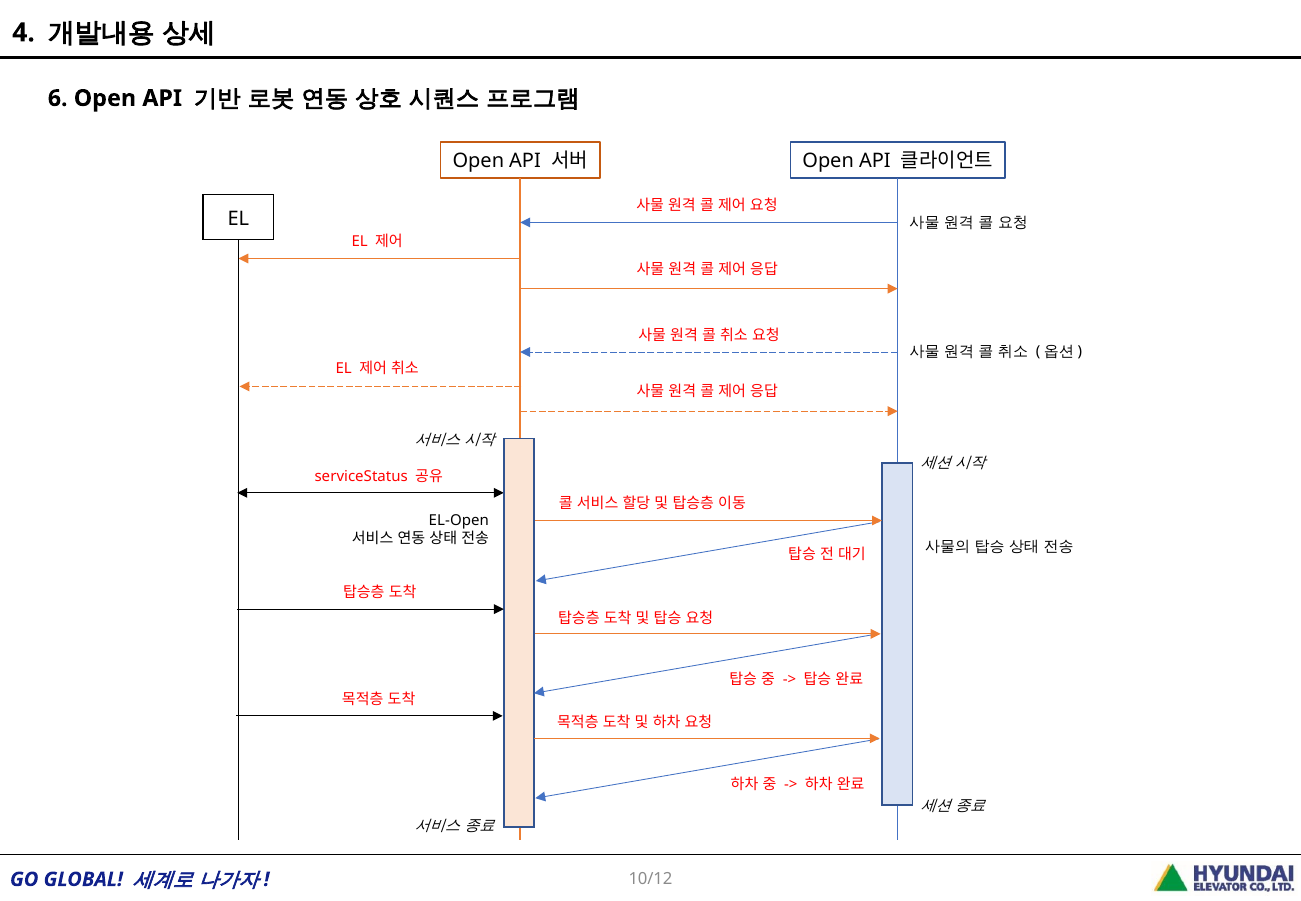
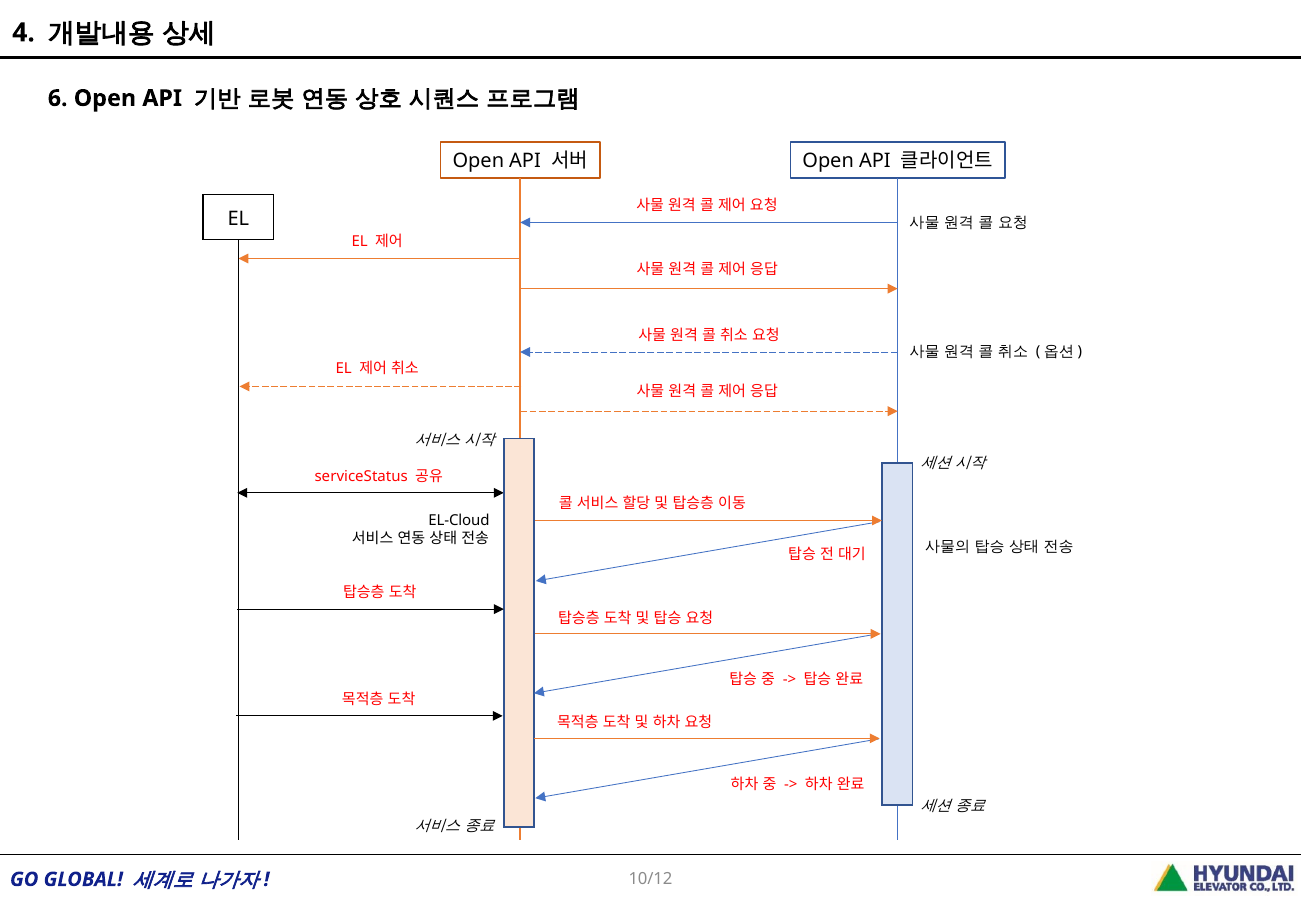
EL-Open: EL-Open -> EL-Cloud
